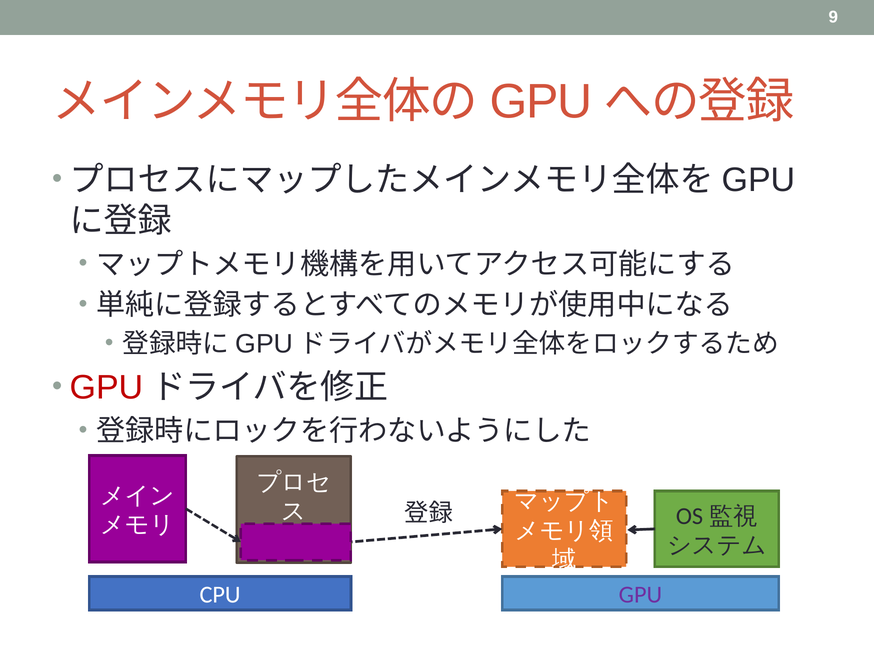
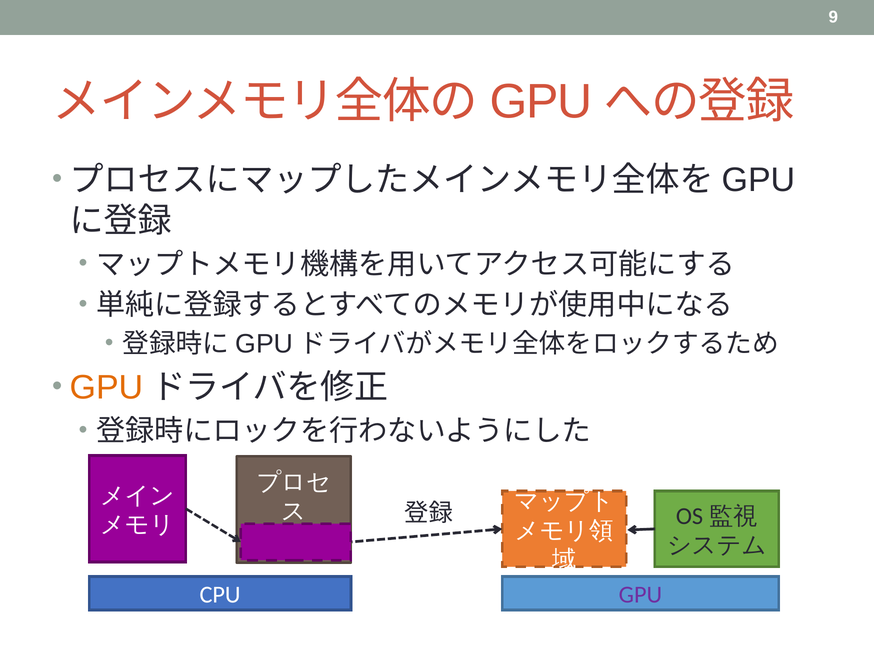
GPU at (107, 387) colour: red -> orange
